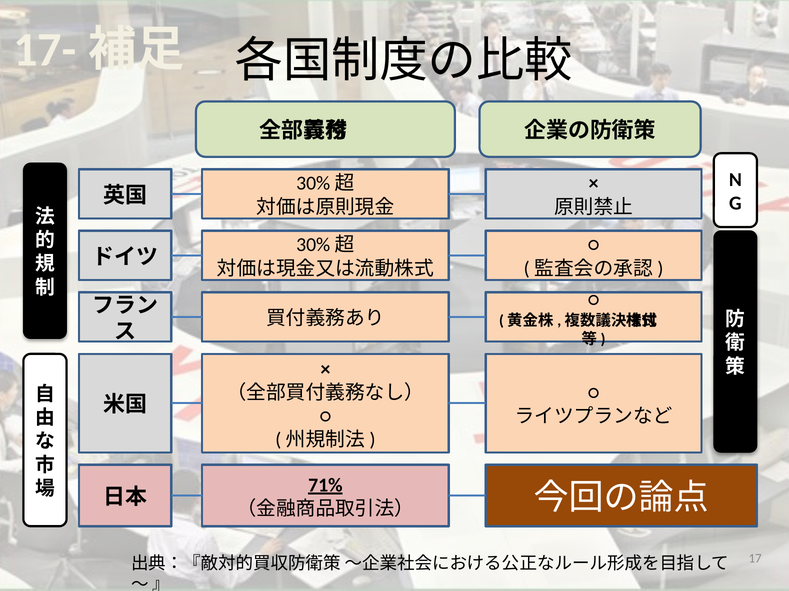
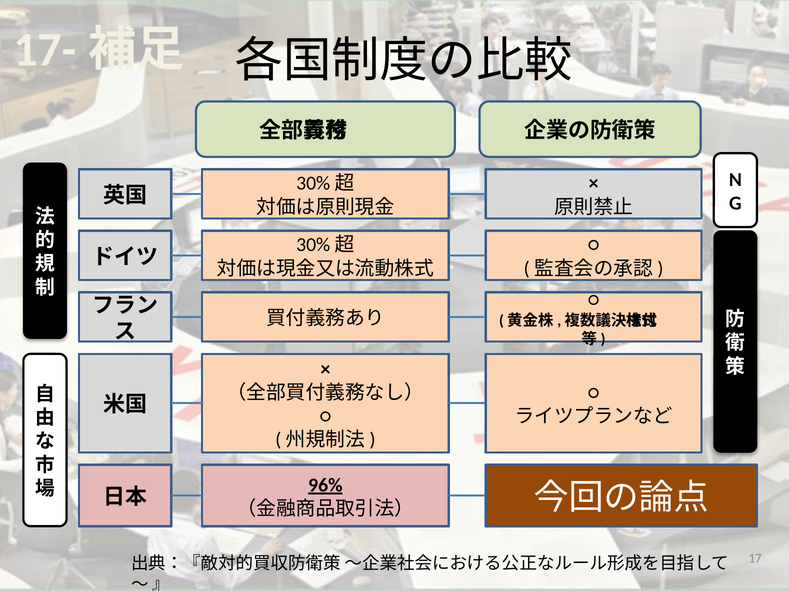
71%: 71% -> 96%
